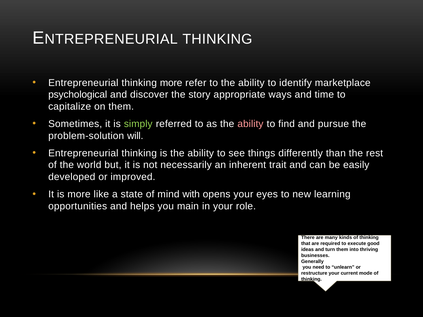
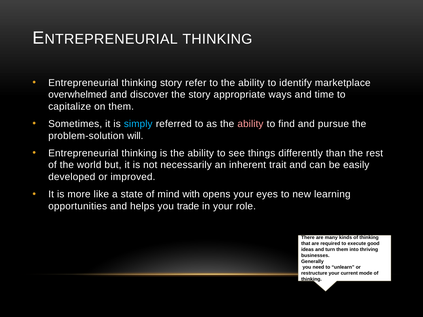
thinking more: more -> story
psychological: psychological -> overwhelmed
simply colour: light green -> light blue
main: main -> trade
